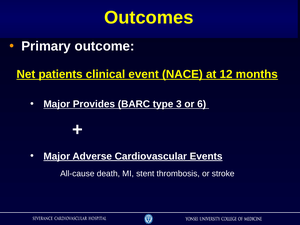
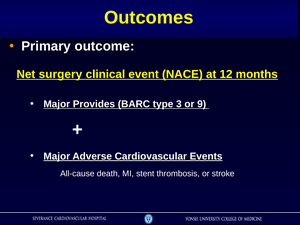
patients: patients -> surgery
6: 6 -> 9
